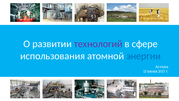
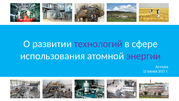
энергии colour: blue -> purple
